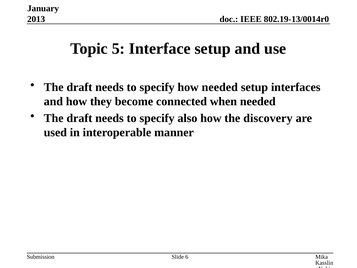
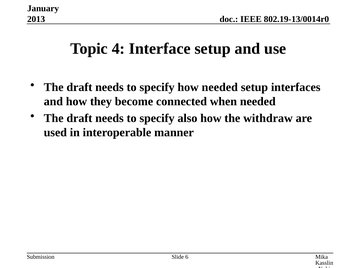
5: 5 -> 4
discovery: discovery -> withdraw
